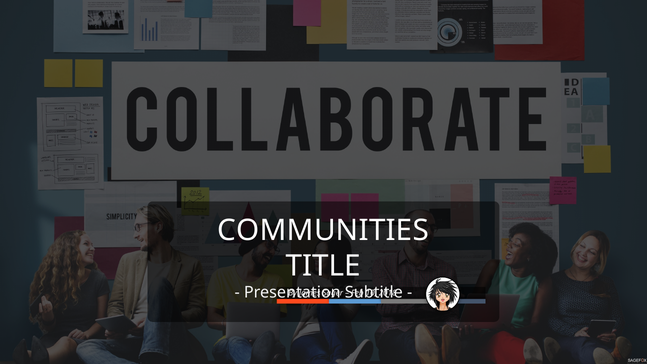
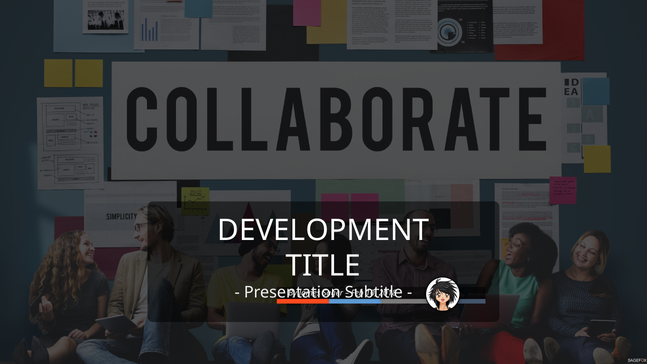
COMMUNITIES: COMMUNITIES -> DEVELOPMENT
